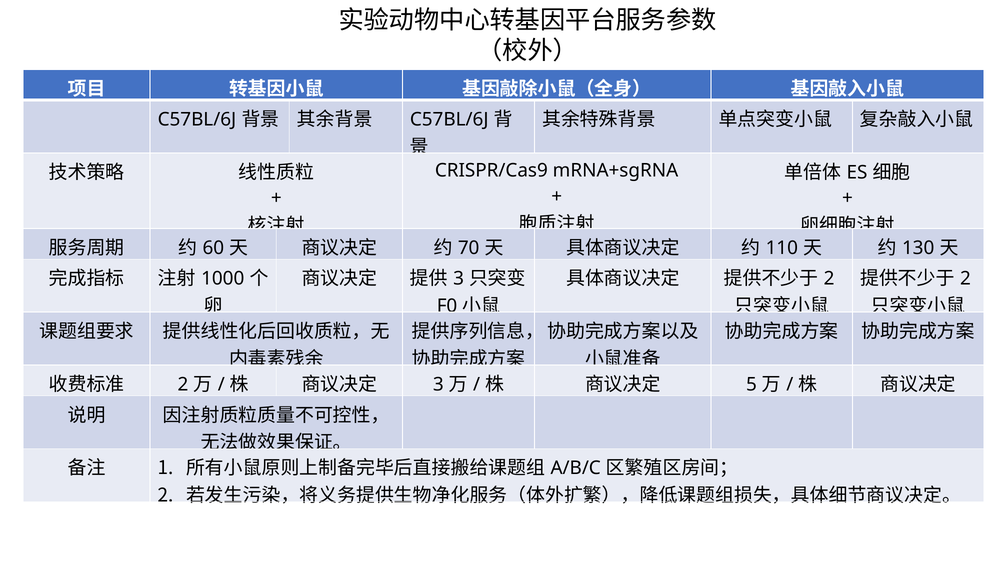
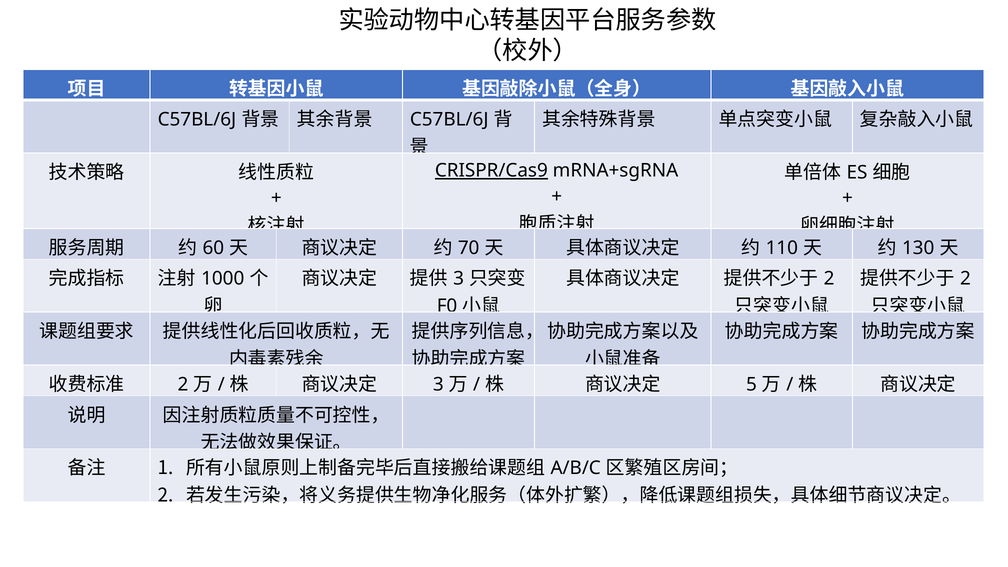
CRISPR/Cas9 underline: none -> present
